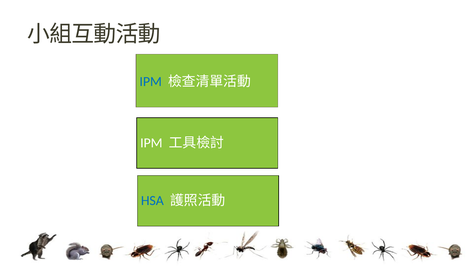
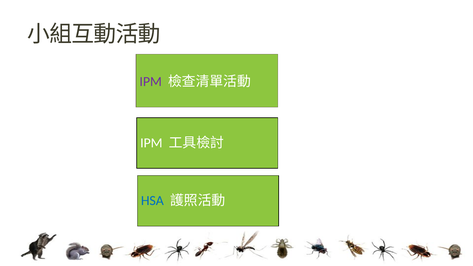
IPM at (151, 82) colour: blue -> purple
